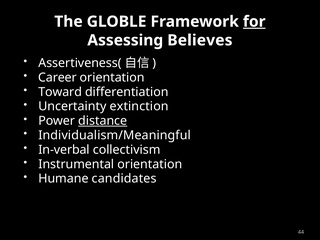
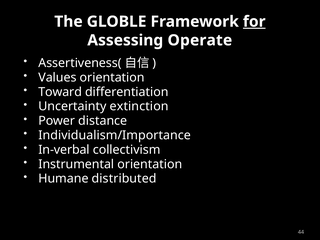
Believes: Believes -> Operate
Career: Career -> Values
distance underline: present -> none
Individualism/Meaningful: Individualism/Meaningful -> Individualism/Importance
candidates: candidates -> distributed
